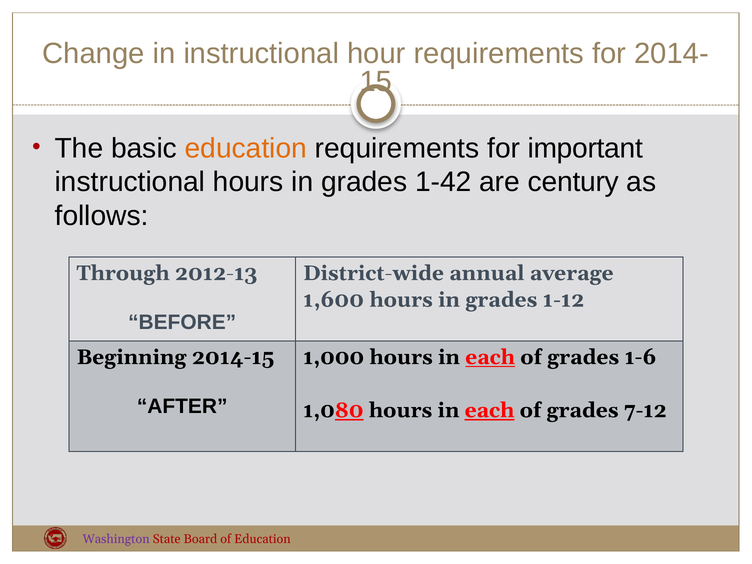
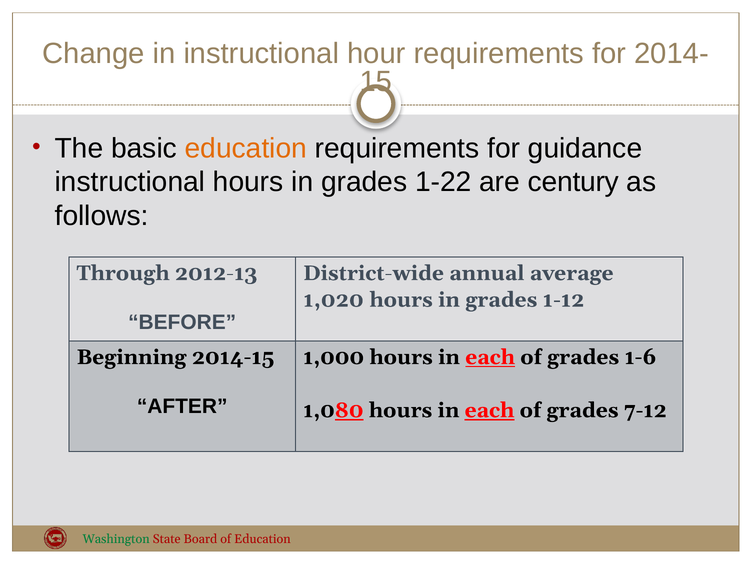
important: important -> guidance
1-42: 1-42 -> 1-22
1,600: 1,600 -> 1,020
Washington colour: purple -> green
